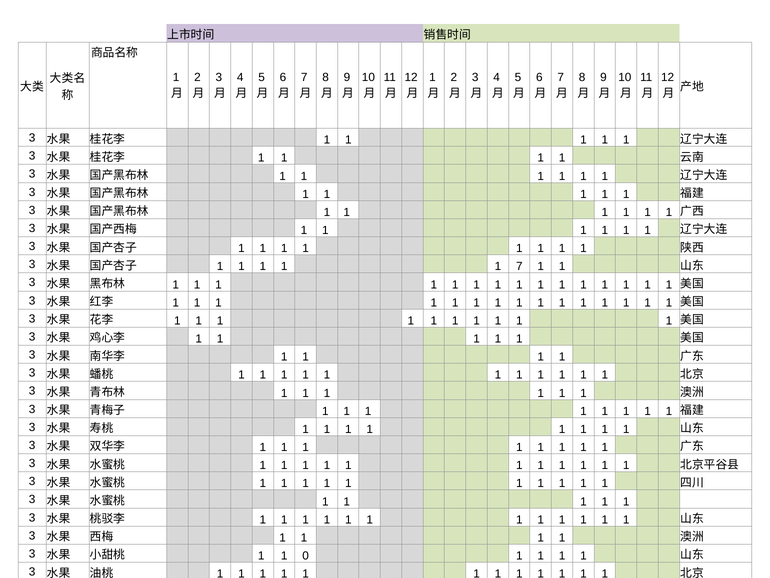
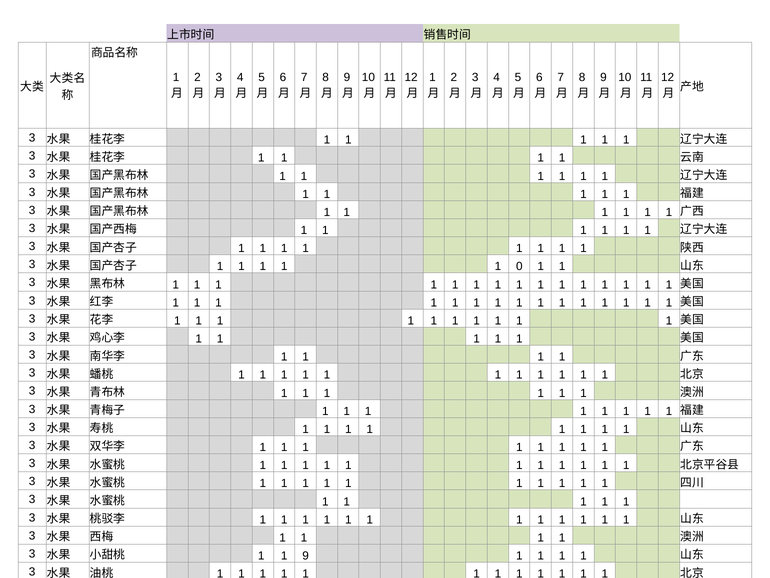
1 7: 7 -> 0
1 0: 0 -> 9
